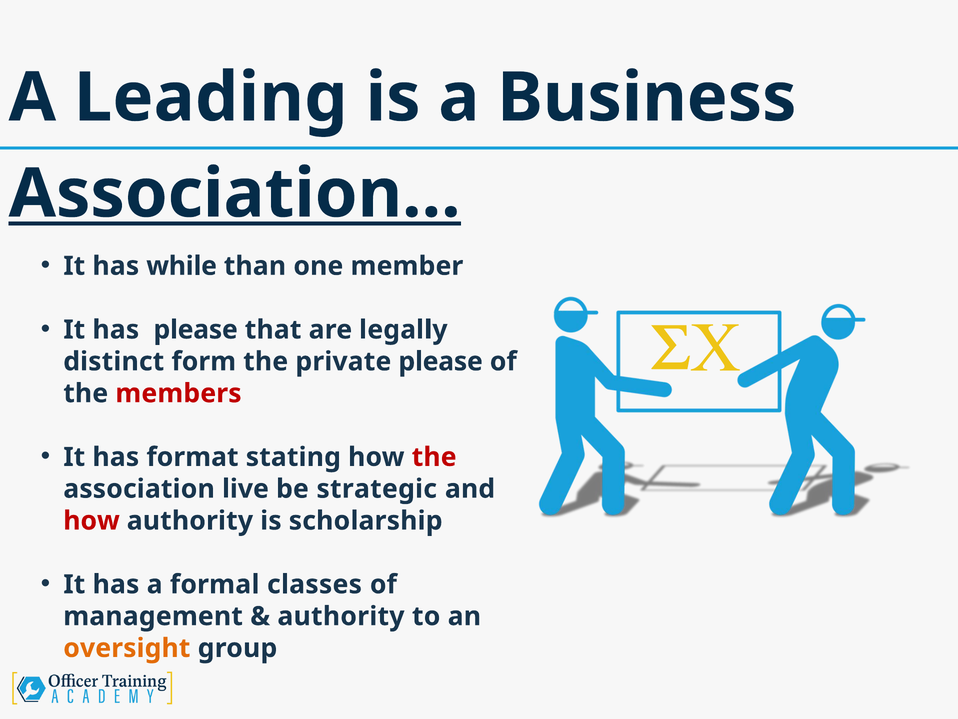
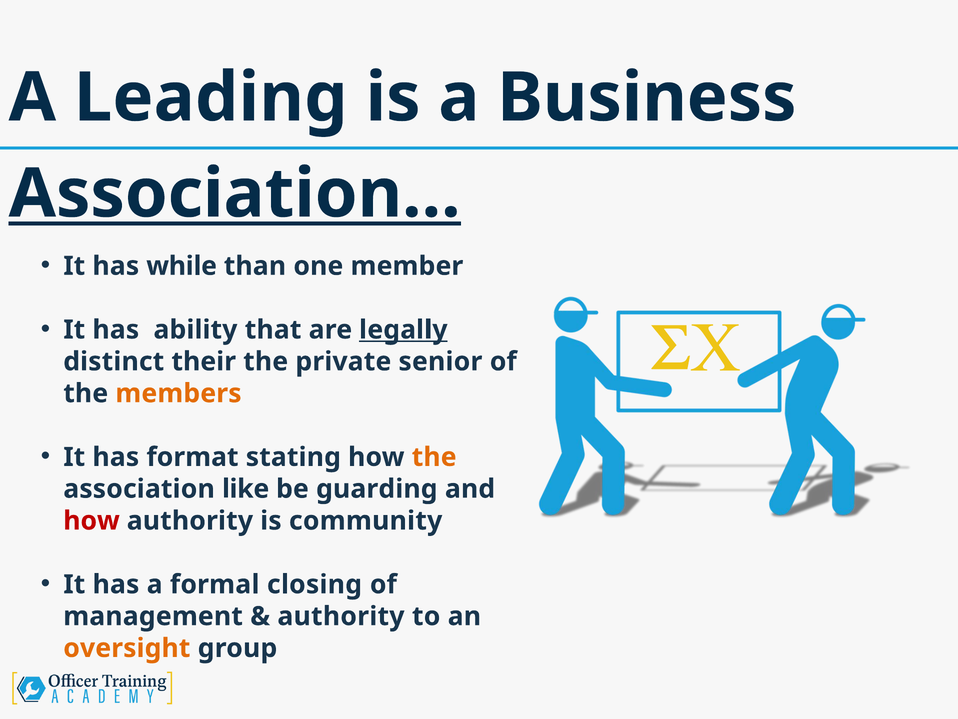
has please: please -> ability
legally underline: none -> present
form: form -> their
private please: please -> senior
members colour: red -> orange
the at (434, 457) colour: red -> orange
live: live -> like
strategic: strategic -> guarding
scholarship: scholarship -> community
classes: classes -> closing
